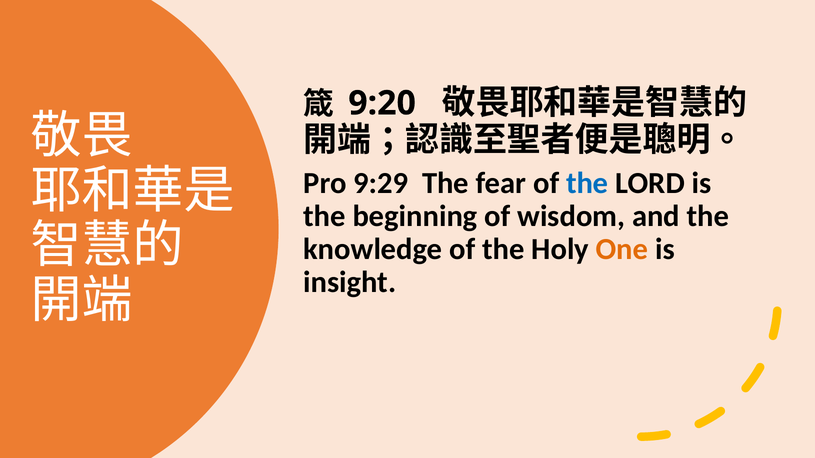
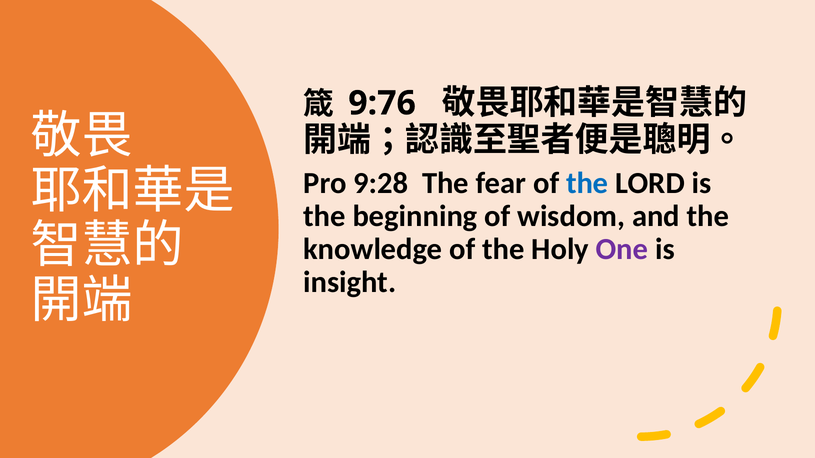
9:20: 9:20 -> 9:76
9:29: 9:29 -> 9:28
One colour: orange -> purple
